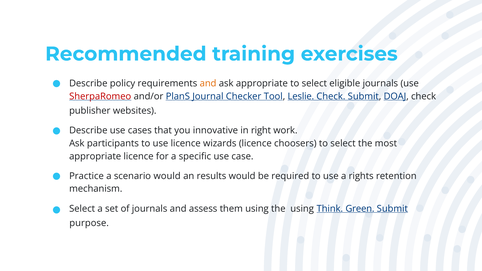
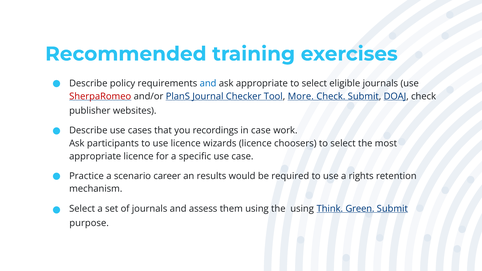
and at (208, 83) colour: orange -> blue
Leslie: Leslie -> More
innovative: innovative -> recordings
in right: right -> case
scenario would: would -> career
